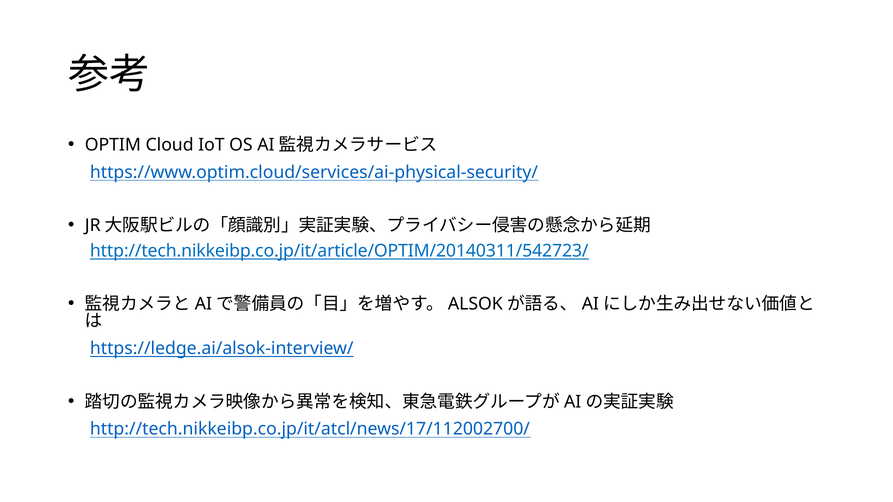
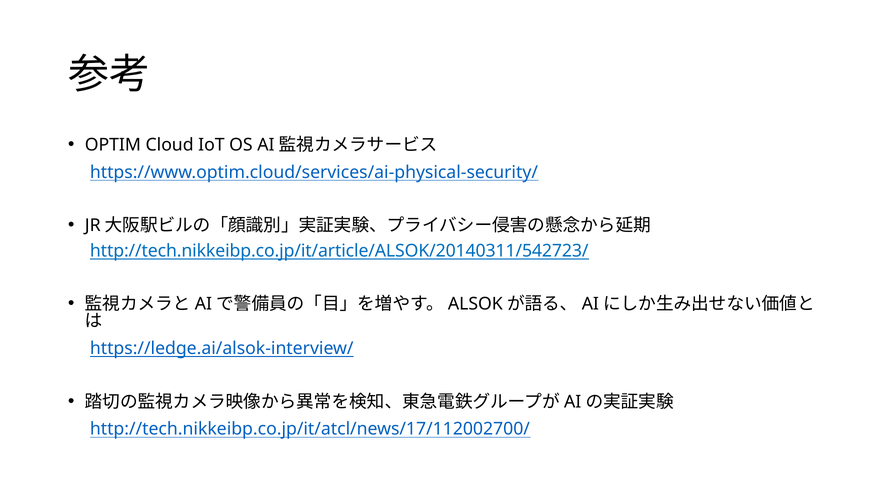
http://tech.nikkeibp.co.jp/it/article/OPTIM/20140311/542723/: http://tech.nikkeibp.co.jp/it/article/OPTIM/20140311/542723/ -> http://tech.nikkeibp.co.jp/it/article/ALSOK/20140311/542723/
